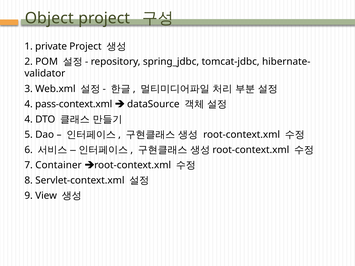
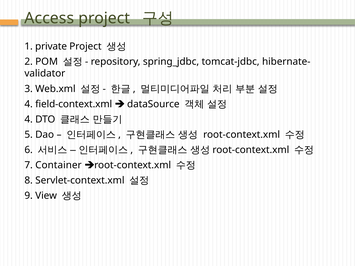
Object: Object -> Access
pass-context.xml: pass-context.xml -> field-context.xml
